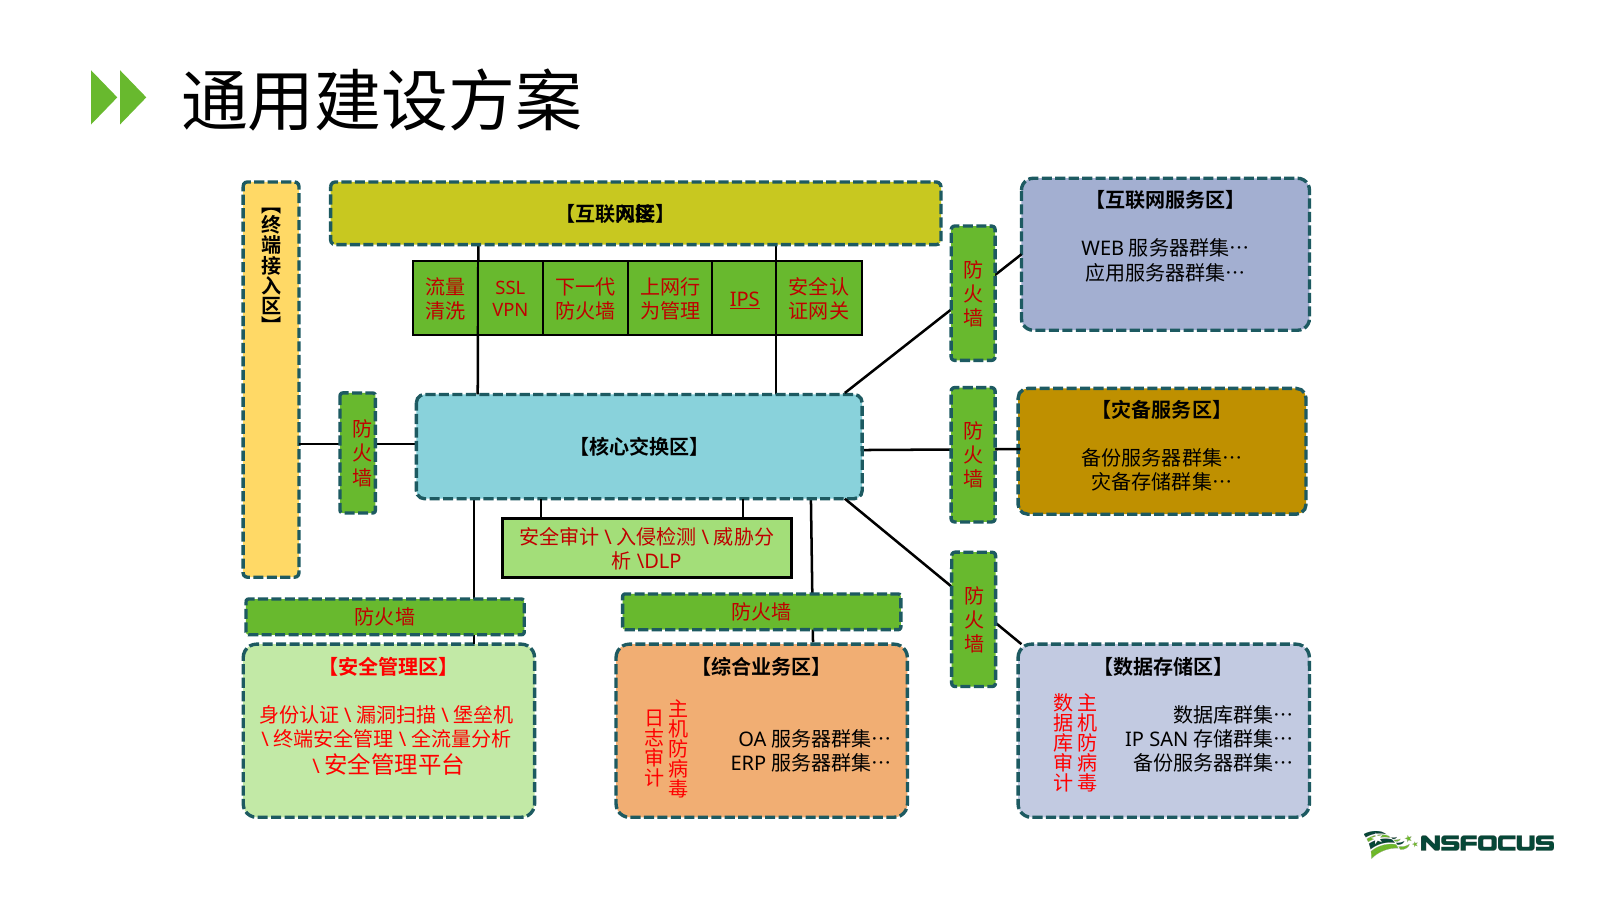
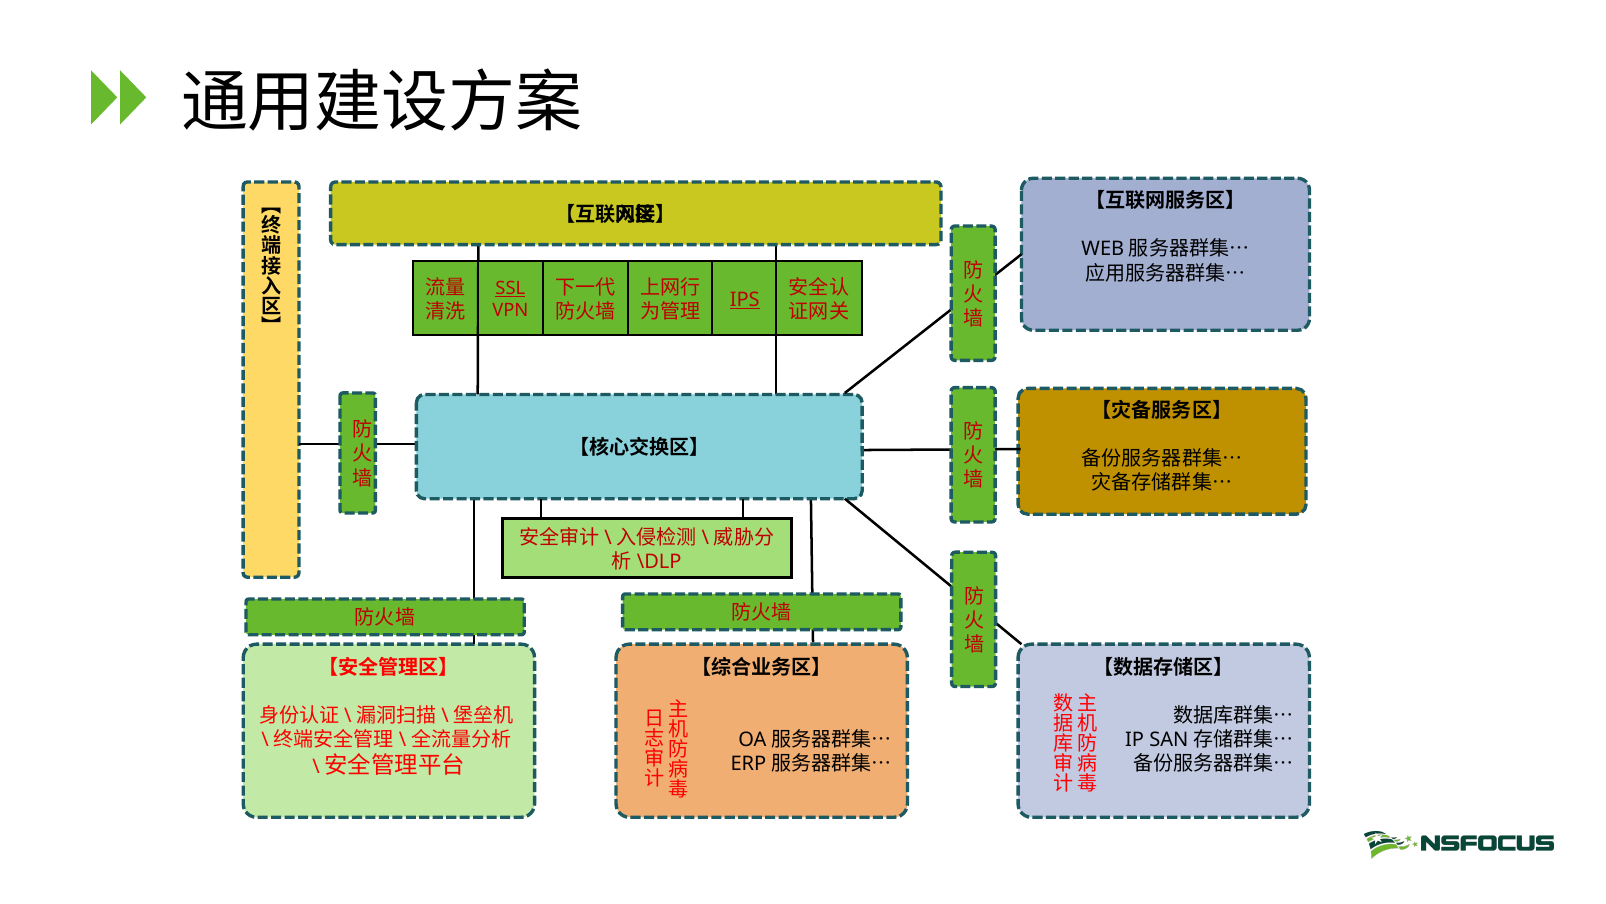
SSL underline: none -> present
